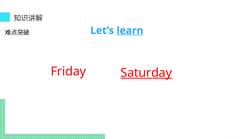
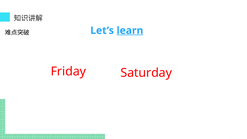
Saturday underline: present -> none
